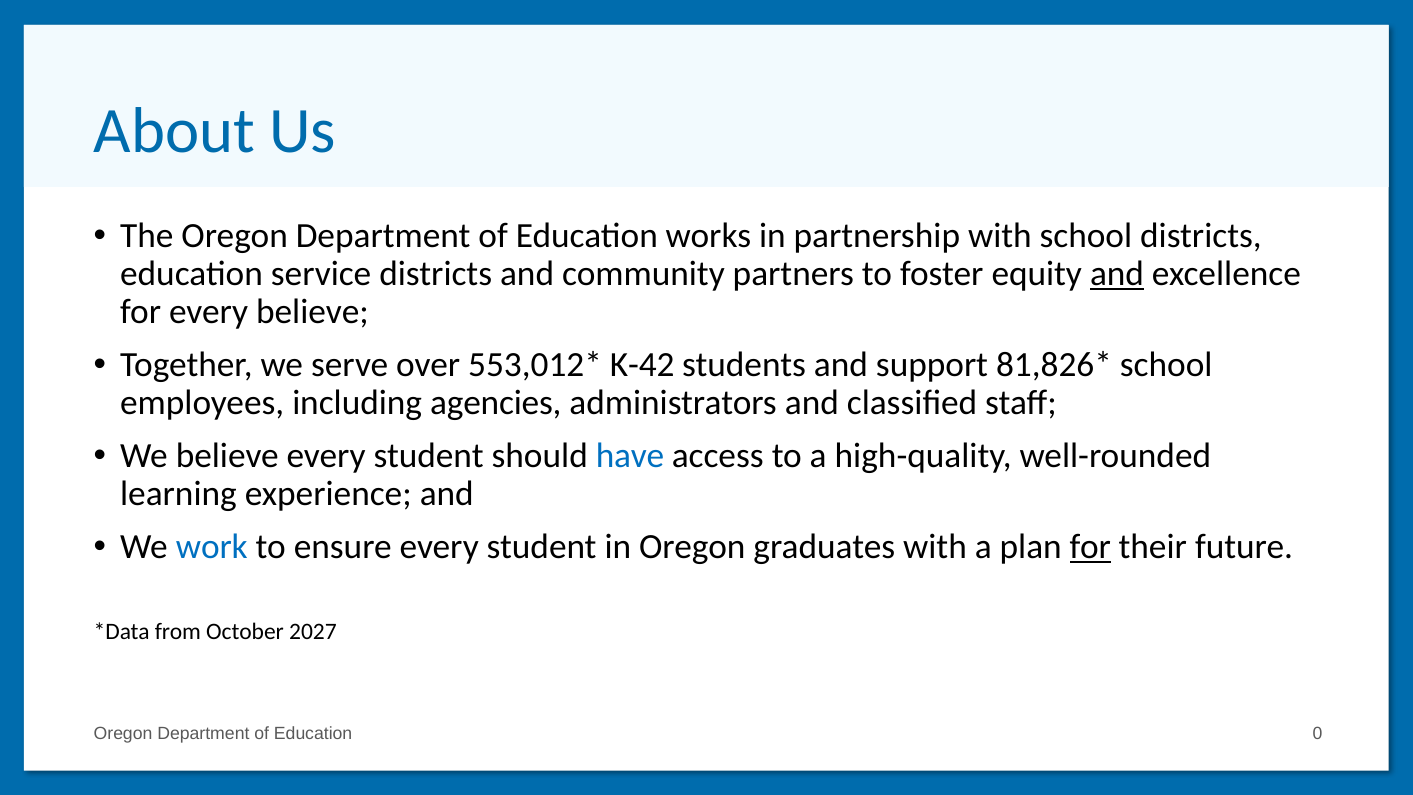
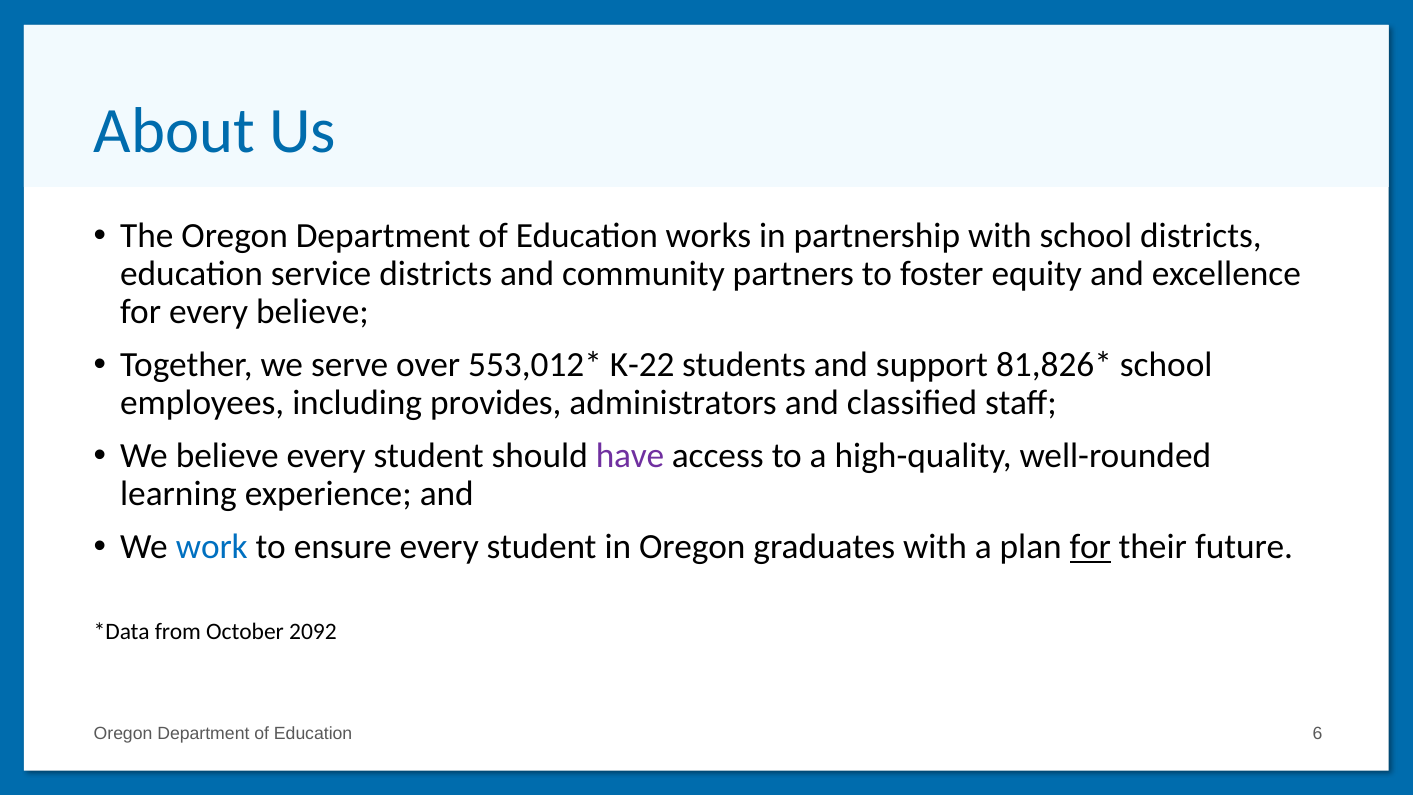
and at (1117, 274) underline: present -> none
K-42: K-42 -> K-22
agencies: agencies -> provides
have colour: blue -> purple
2027: 2027 -> 2092
0: 0 -> 6
